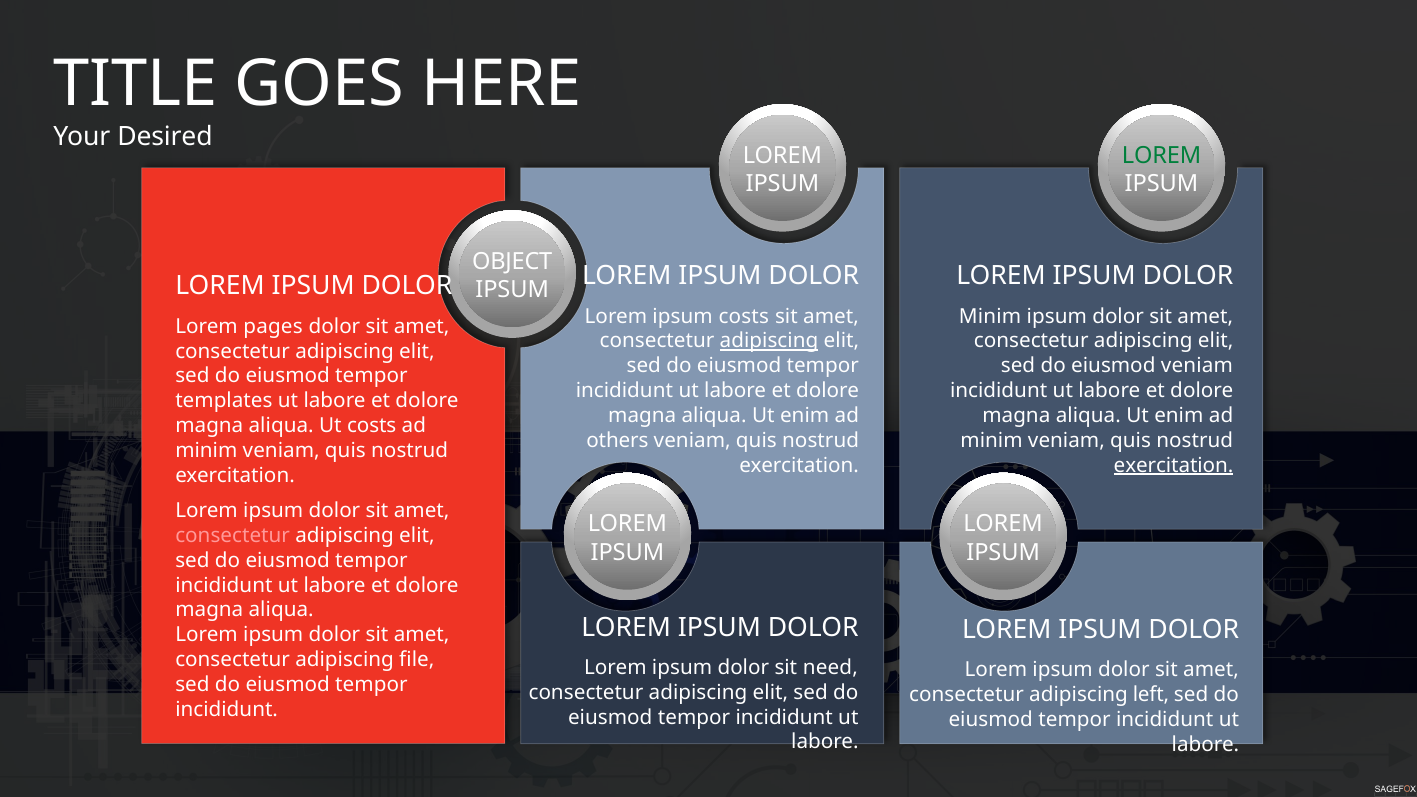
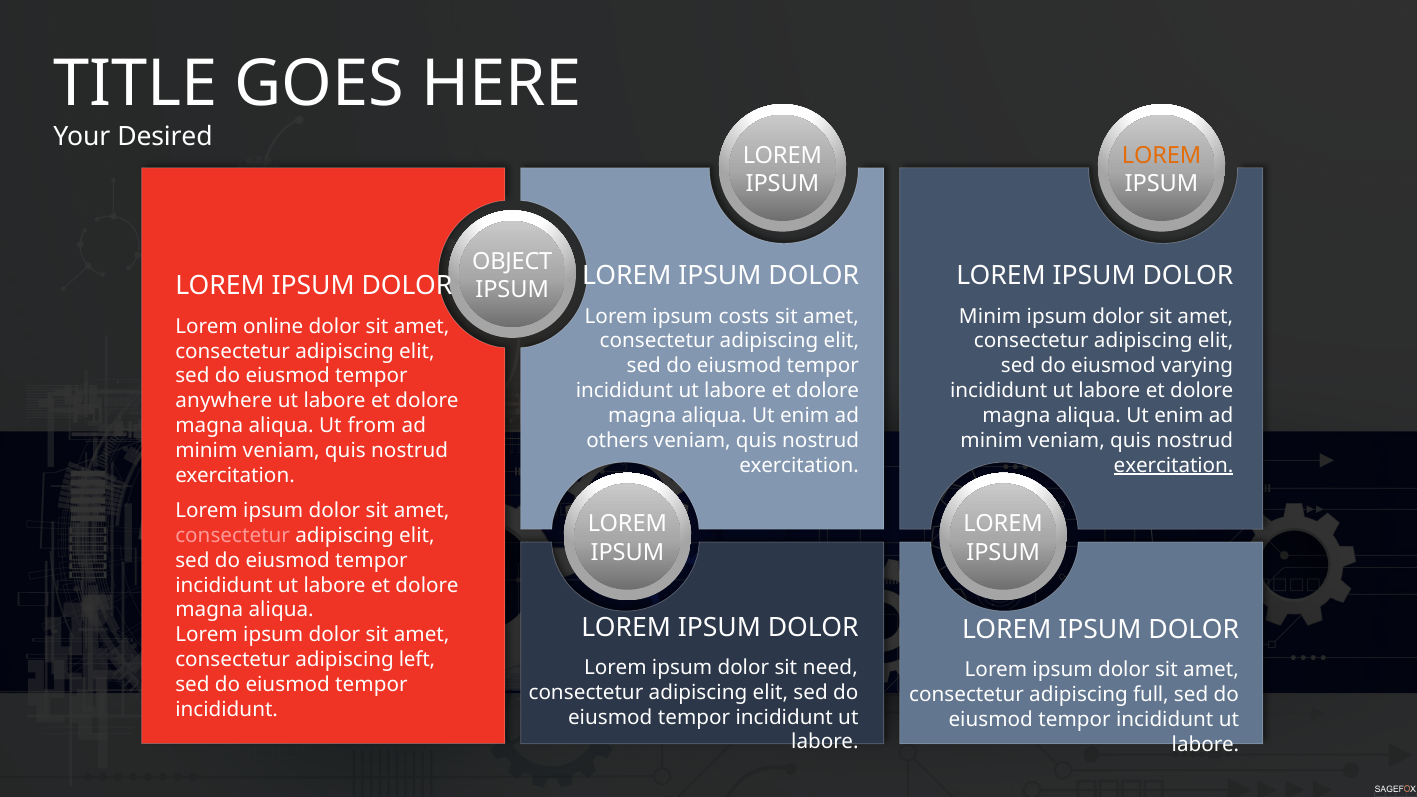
LOREM at (1162, 155) colour: green -> orange
pages: pages -> online
adipiscing at (769, 341) underline: present -> none
eiusmod veniam: veniam -> varying
templates: templates -> anywhere
Ut costs: costs -> from
file: file -> left
left: left -> full
